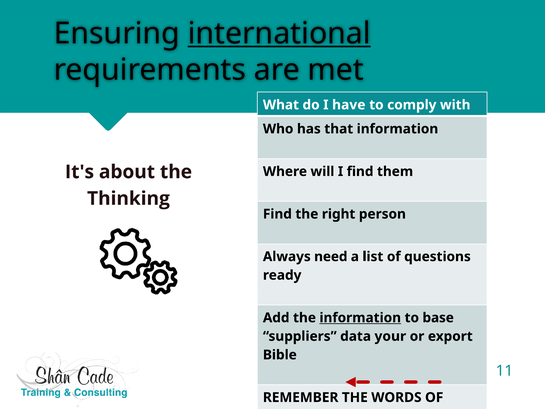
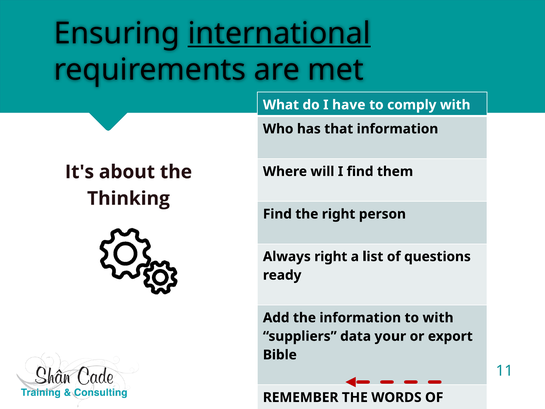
Always need: need -> right
information at (360, 318) underline: present -> none
to base: base -> with
